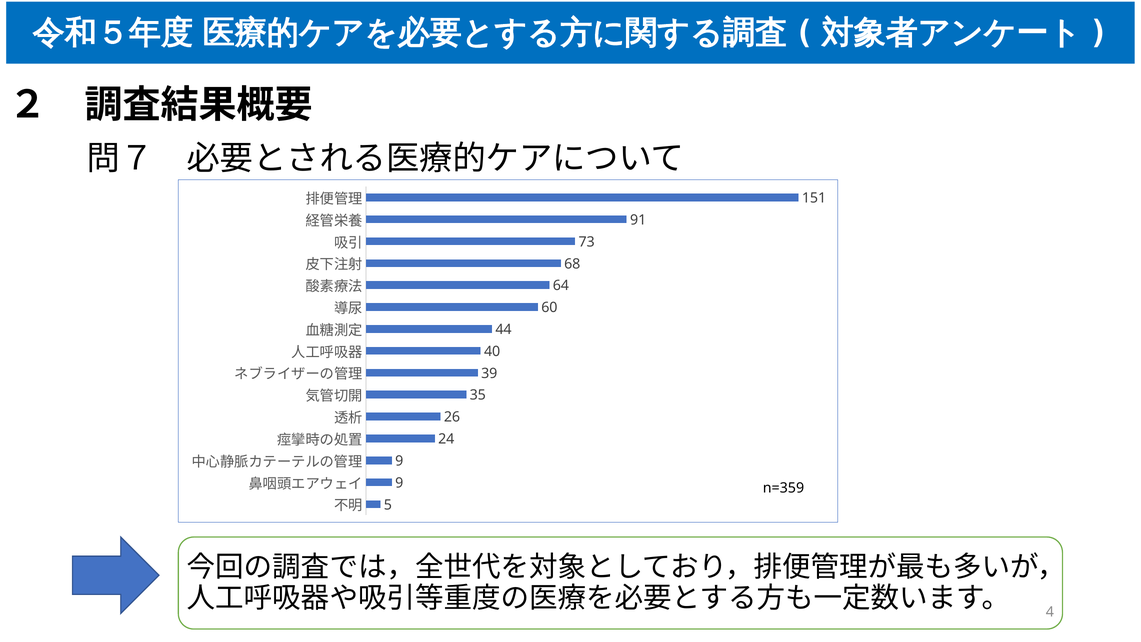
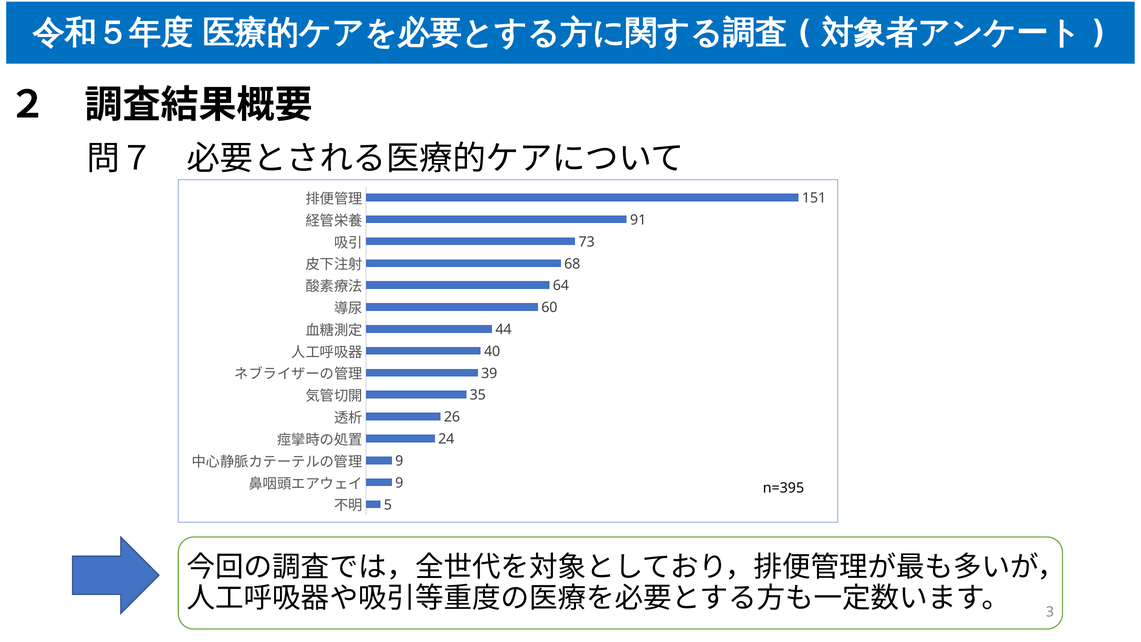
n=359: n=359 -> n=395
4: 4 -> 3
